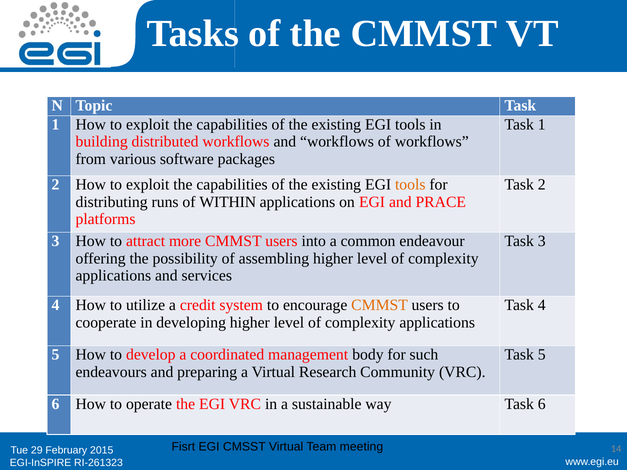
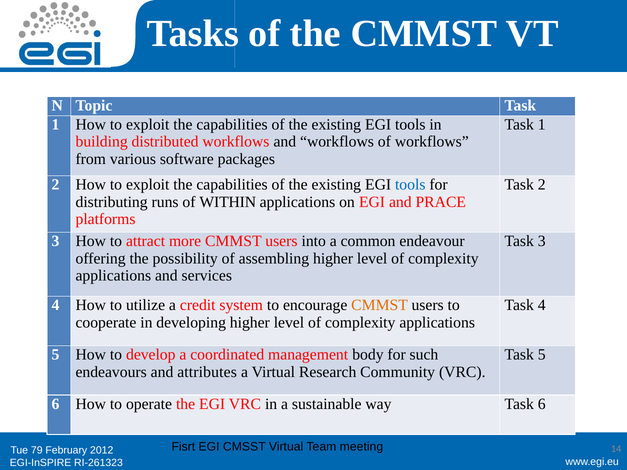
tools at (410, 185) colour: orange -> blue
preparing: preparing -> attributes
29: 29 -> 79
2015: 2015 -> 2012
